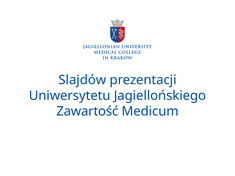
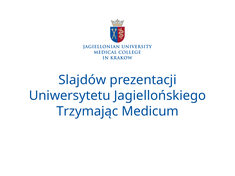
Zawartość: Zawartość -> Trzymając
